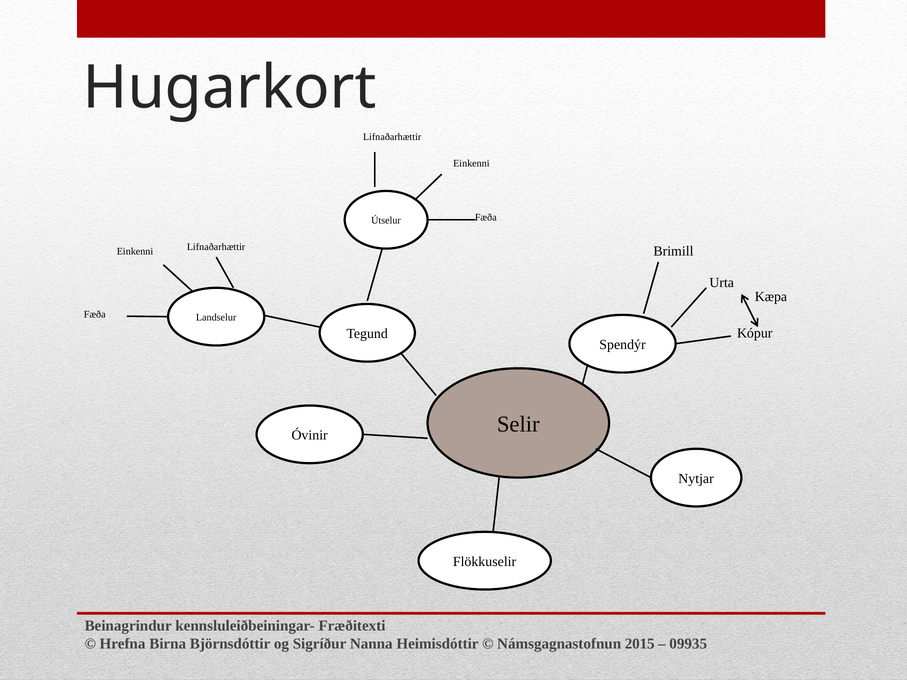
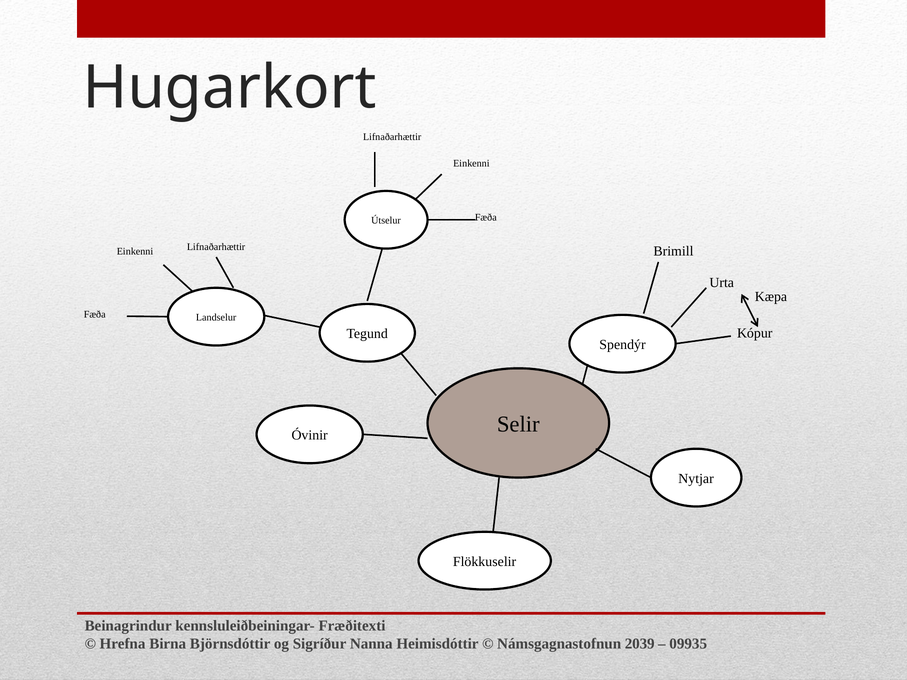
2015: 2015 -> 2039
